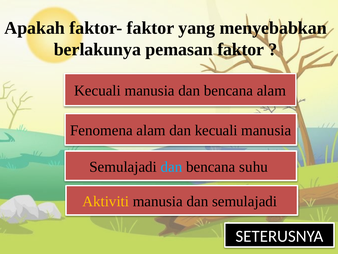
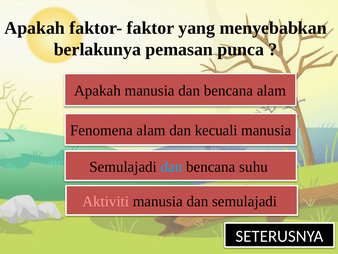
pemasan faktor: faktor -> punca
Kecuali at (97, 91): Kecuali -> Apakah
Aktiviti colour: yellow -> pink
